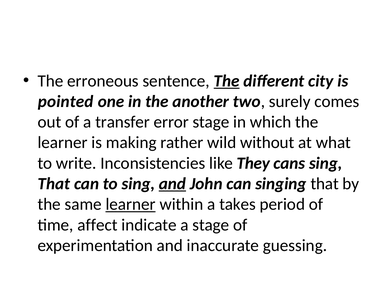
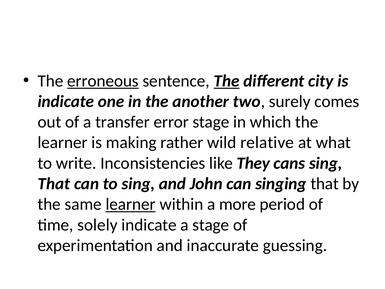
erroneous underline: none -> present
pointed at (66, 101): pointed -> indicate
without: without -> relative
and at (172, 184) underline: present -> none
takes: takes -> more
affect: affect -> solely
